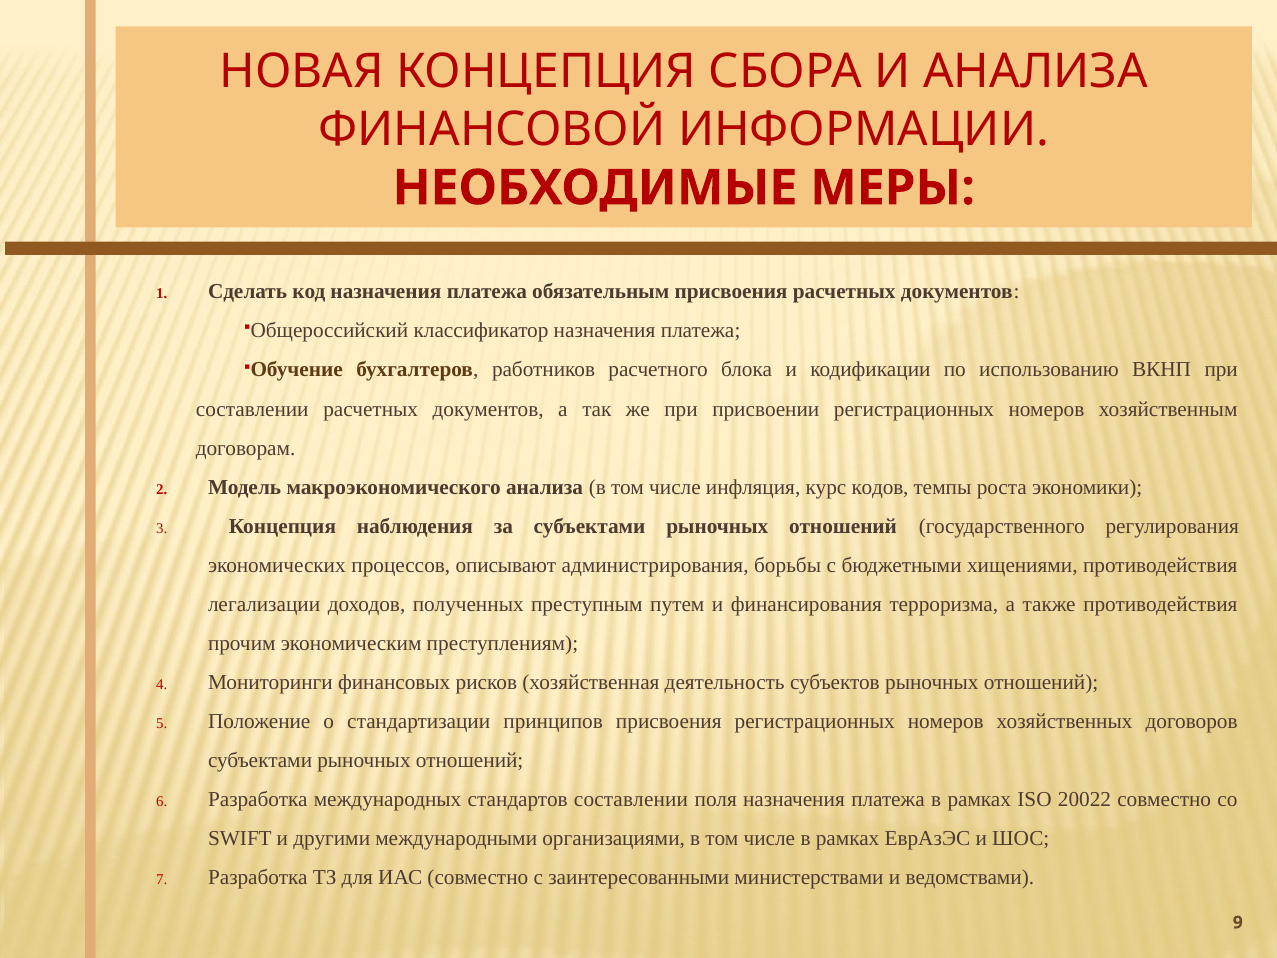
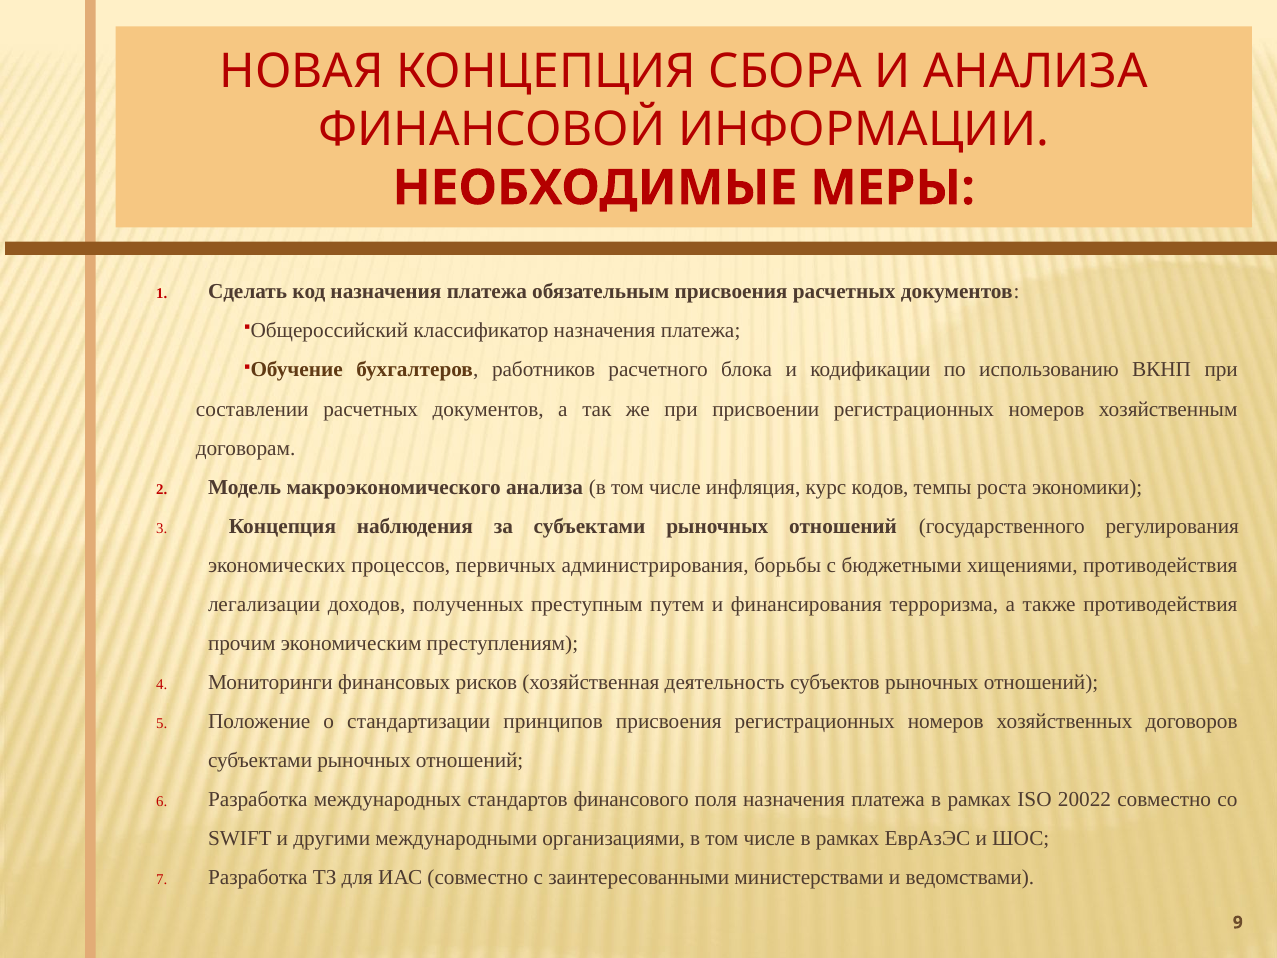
описывают: описывают -> первичных
стандартов составлении: составлении -> финансового
